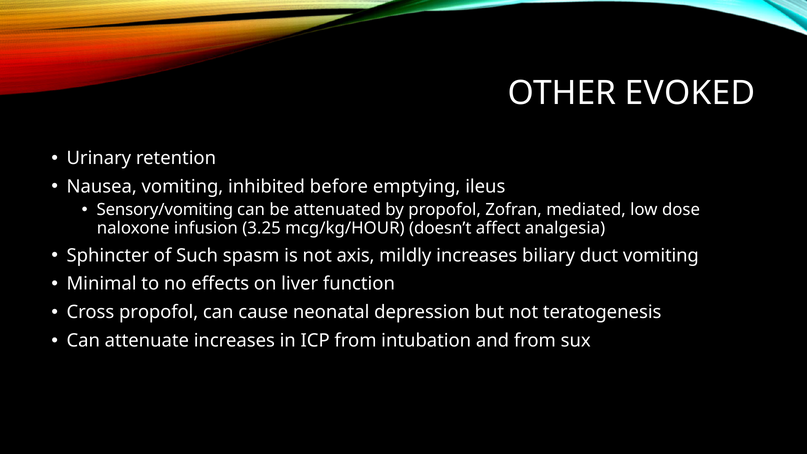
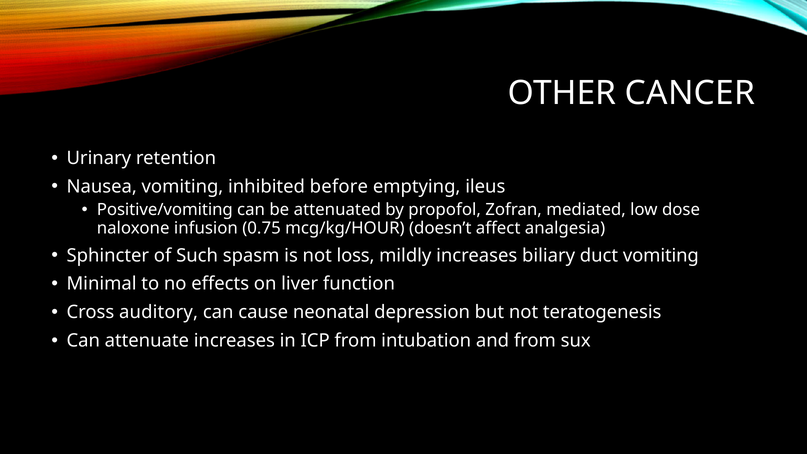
EVOKED: EVOKED -> CANCER
Sensory/vomiting: Sensory/vomiting -> Positive/vomiting
3.25: 3.25 -> 0.75
axis: axis -> loss
Cross propofol: propofol -> auditory
